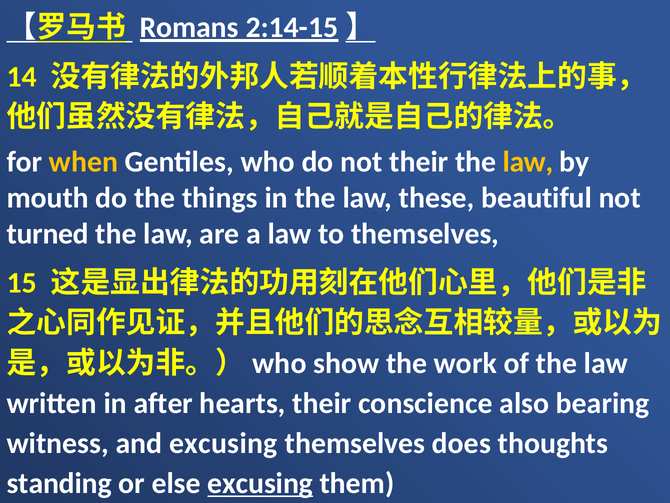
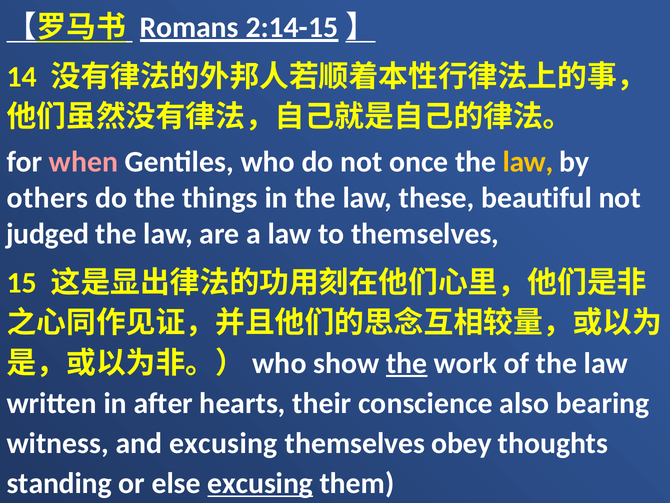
when colour: yellow -> pink
not their: their -> once
mouth: mouth -> others
turned: turned -> judged
the at (407, 363) underline: none -> present
does: does -> obey
